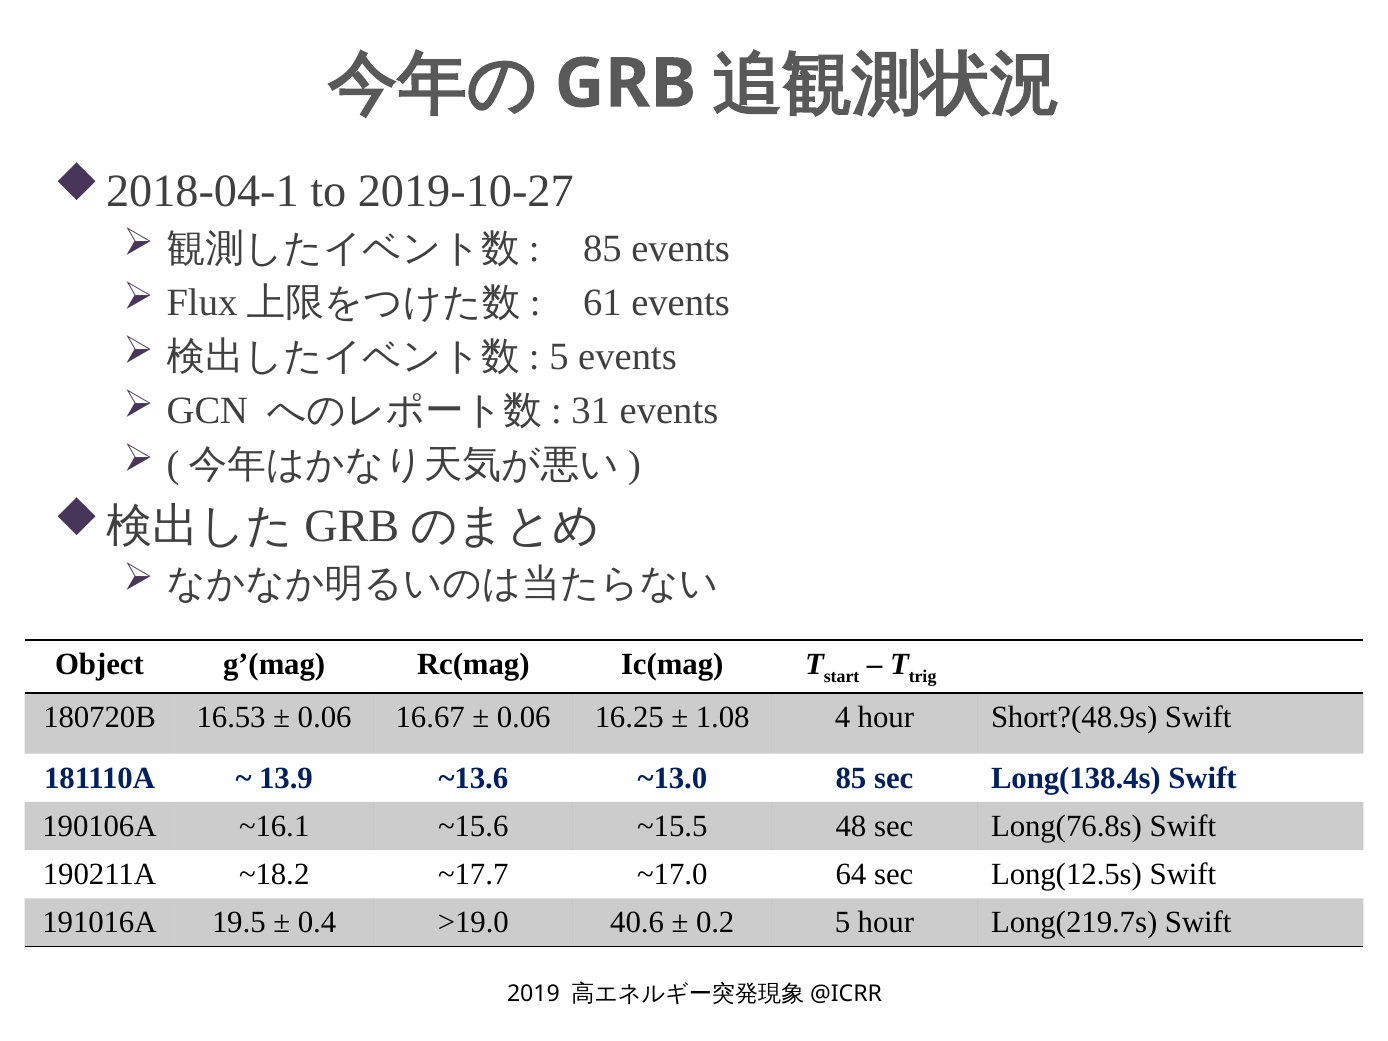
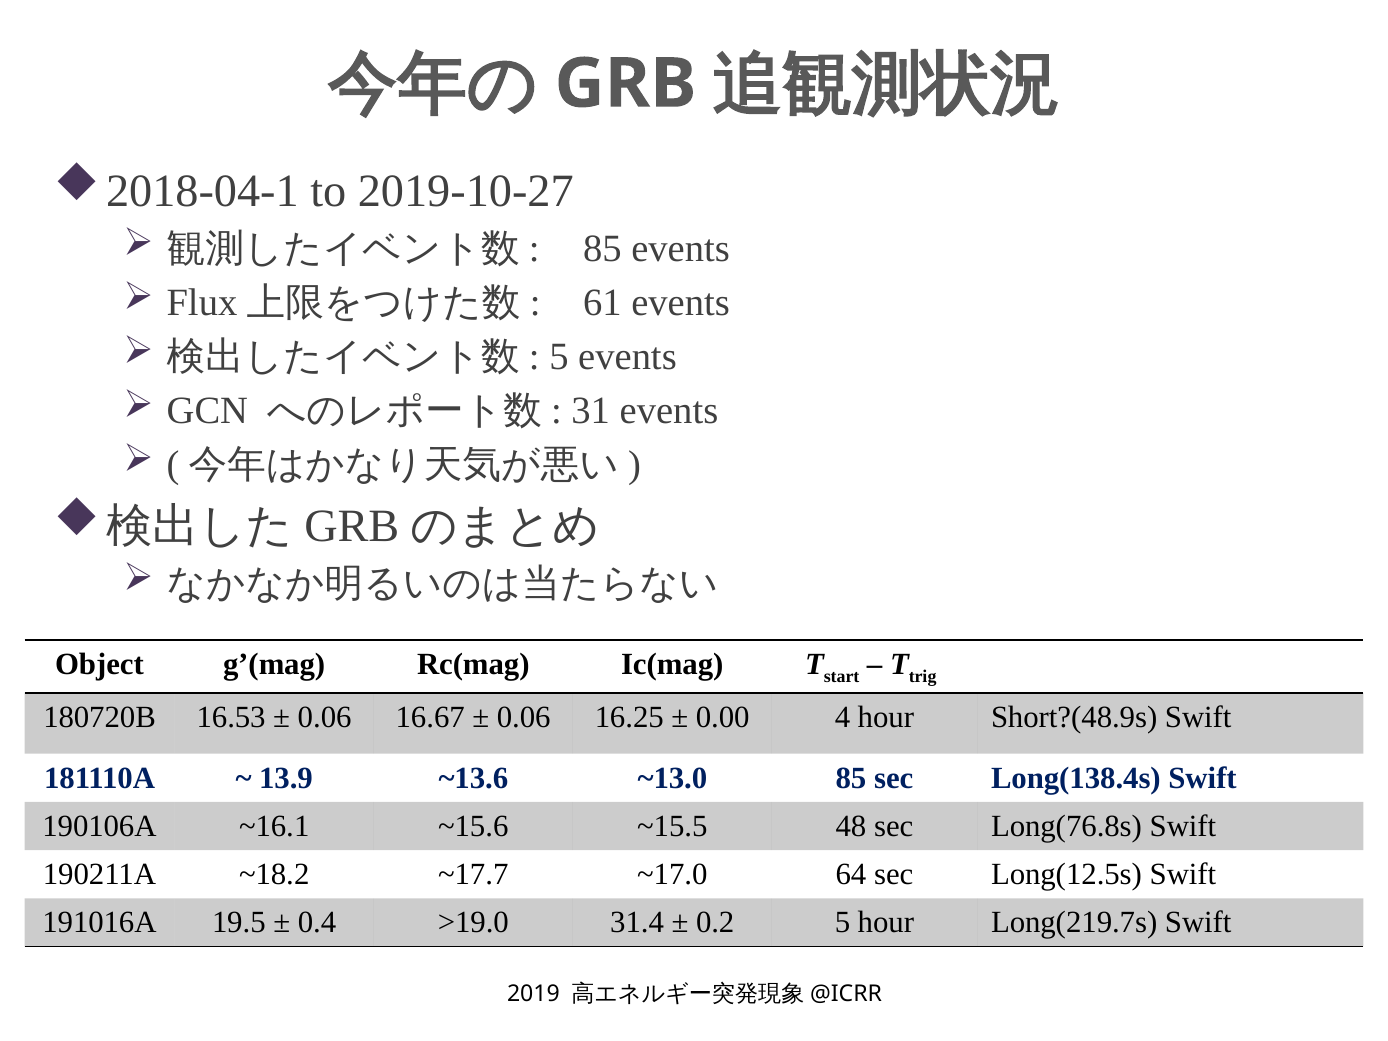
1.08: 1.08 -> 0.00
40.6: 40.6 -> 31.4
